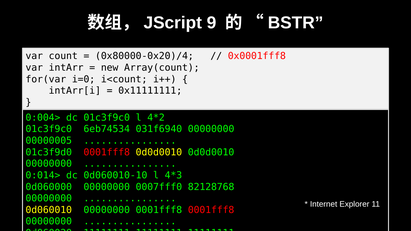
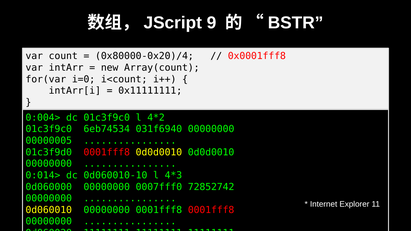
82128768: 82128768 -> 72852742
